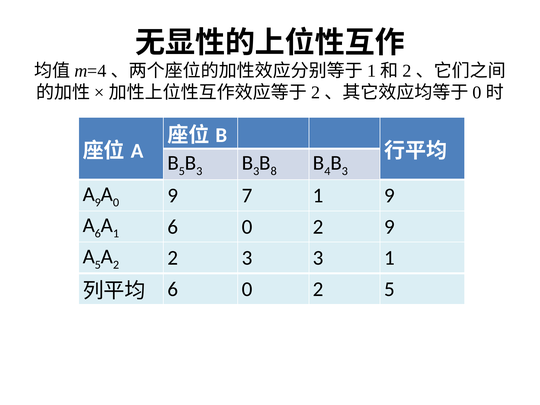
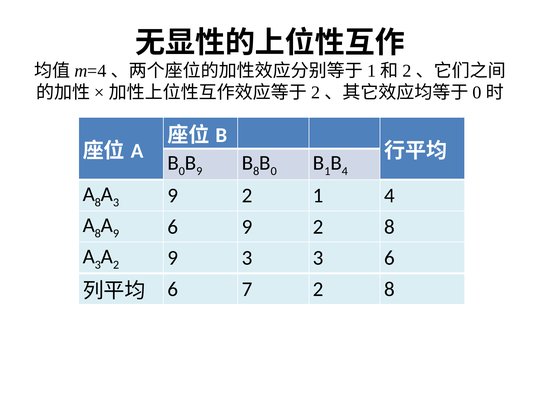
5 at (182, 171): 5 -> 0
3 at (199, 171): 3 -> 9
3 at (256, 171): 3 -> 8
8 at (274, 171): 8 -> 0
4 at (327, 171): 4 -> 1
3 at (345, 171): 3 -> 4
9 at (98, 202): 9 -> 8
0 at (116, 202): 0 -> 3
7 at (247, 196): 7 -> 2
1 9: 9 -> 4
6 at (98, 234): 6 -> 8
1 at (116, 234): 1 -> 9
0 at (247, 227): 0 -> 9
9 at (389, 227): 9 -> 8
5 at (98, 265): 5 -> 3
2 2: 2 -> 9
3 1: 1 -> 6
0 at (247, 289): 0 -> 7
5 at (389, 289): 5 -> 8
